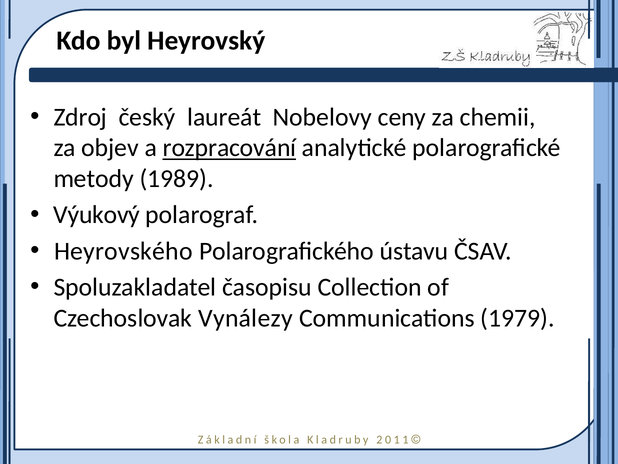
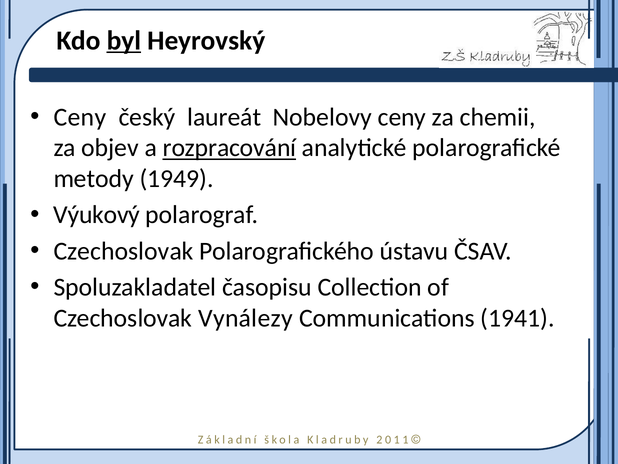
byl underline: none -> present
Zdroj at (80, 117): Zdroj -> Ceny
1989: 1989 -> 1949
Heyrovského at (123, 251): Heyrovského -> Czechoslovak
1979: 1979 -> 1941
